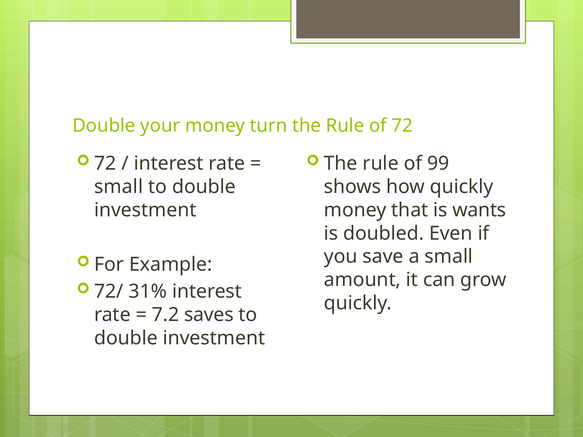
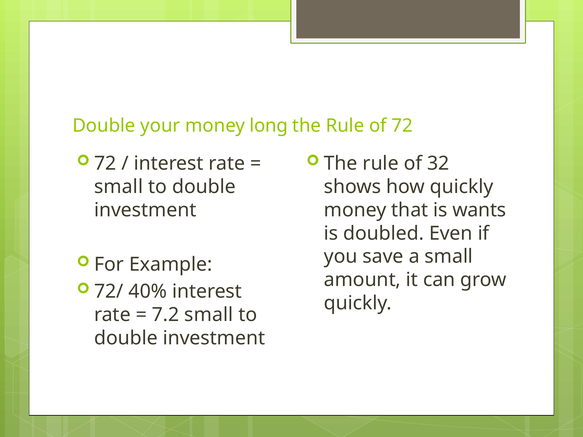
turn: turn -> long
99: 99 -> 32
31%: 31% -> 40%
7.2 saves: saves -> small
